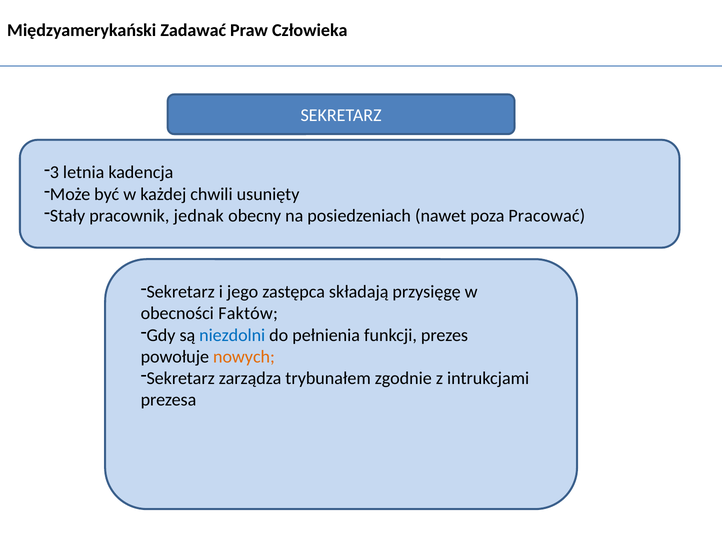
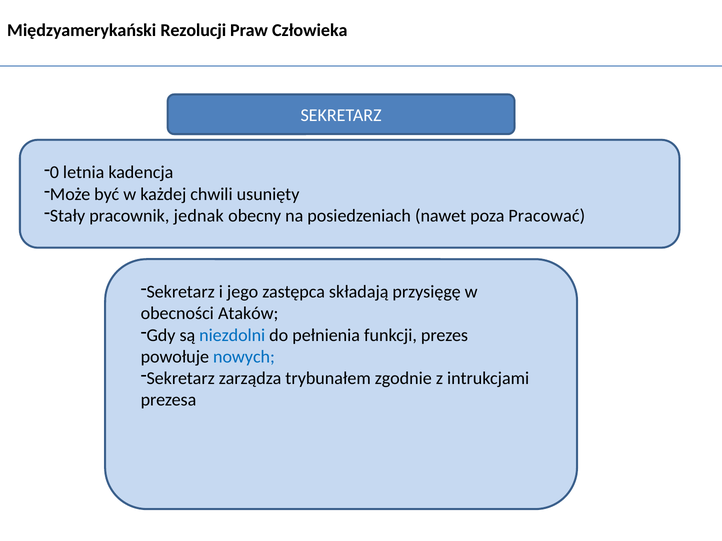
Zadawać: Zadawać -> Rezolucji
3: 3 -> 0
Faktów: Faktów -> Ataków
nowych colour: orange -> blue
